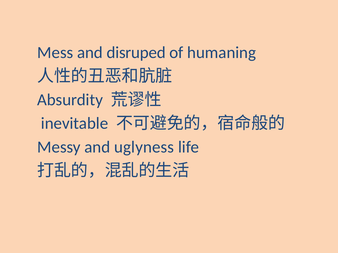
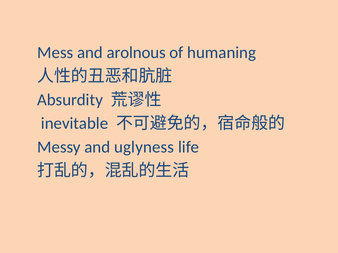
disruped: disruped -> arolnous
